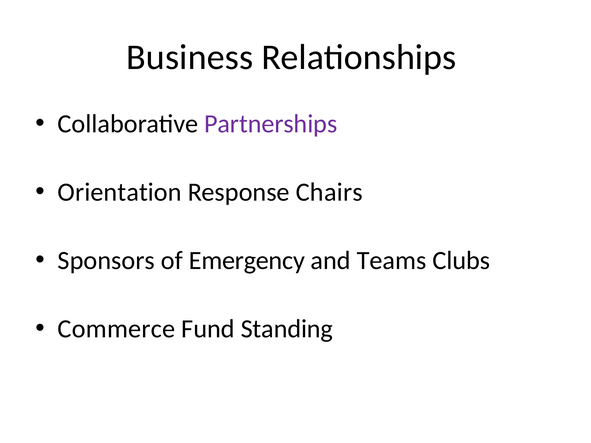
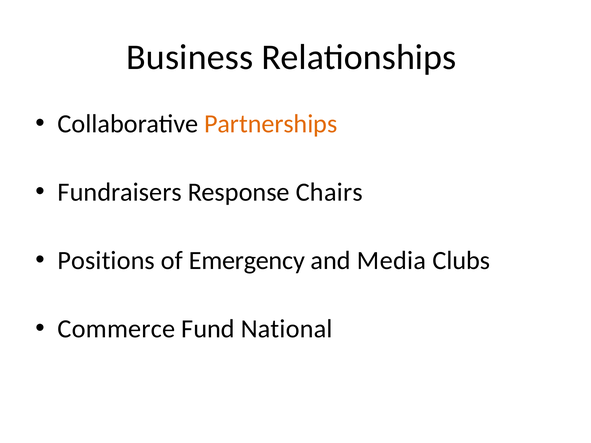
Partnerships colour: purple -> orange
Orientation: Orientation -> Fundraisers
Sponsors: Sponsors -> Positions
Teams: Teams -> Media
Standing: Standing -> National
